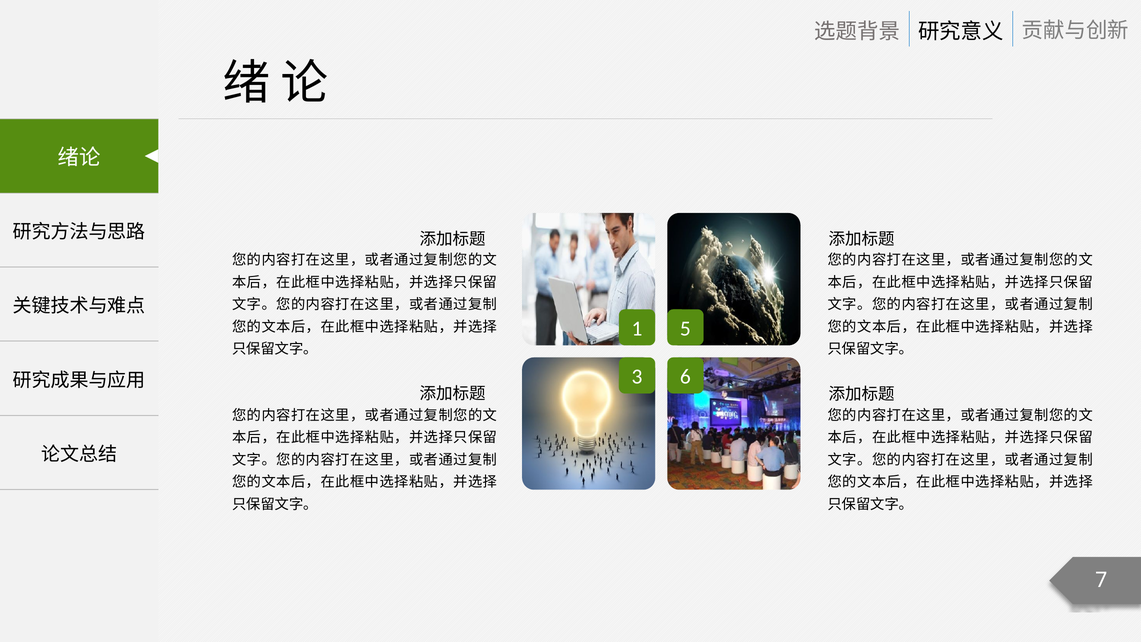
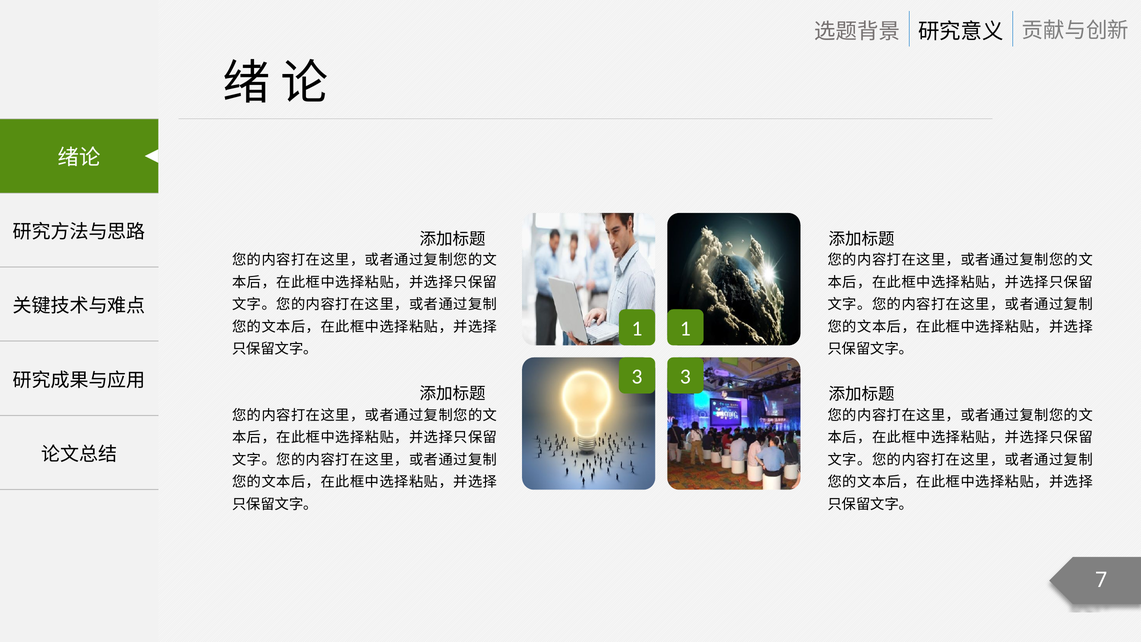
1 5: 5 -> 1
3 6: 6 -> 3
